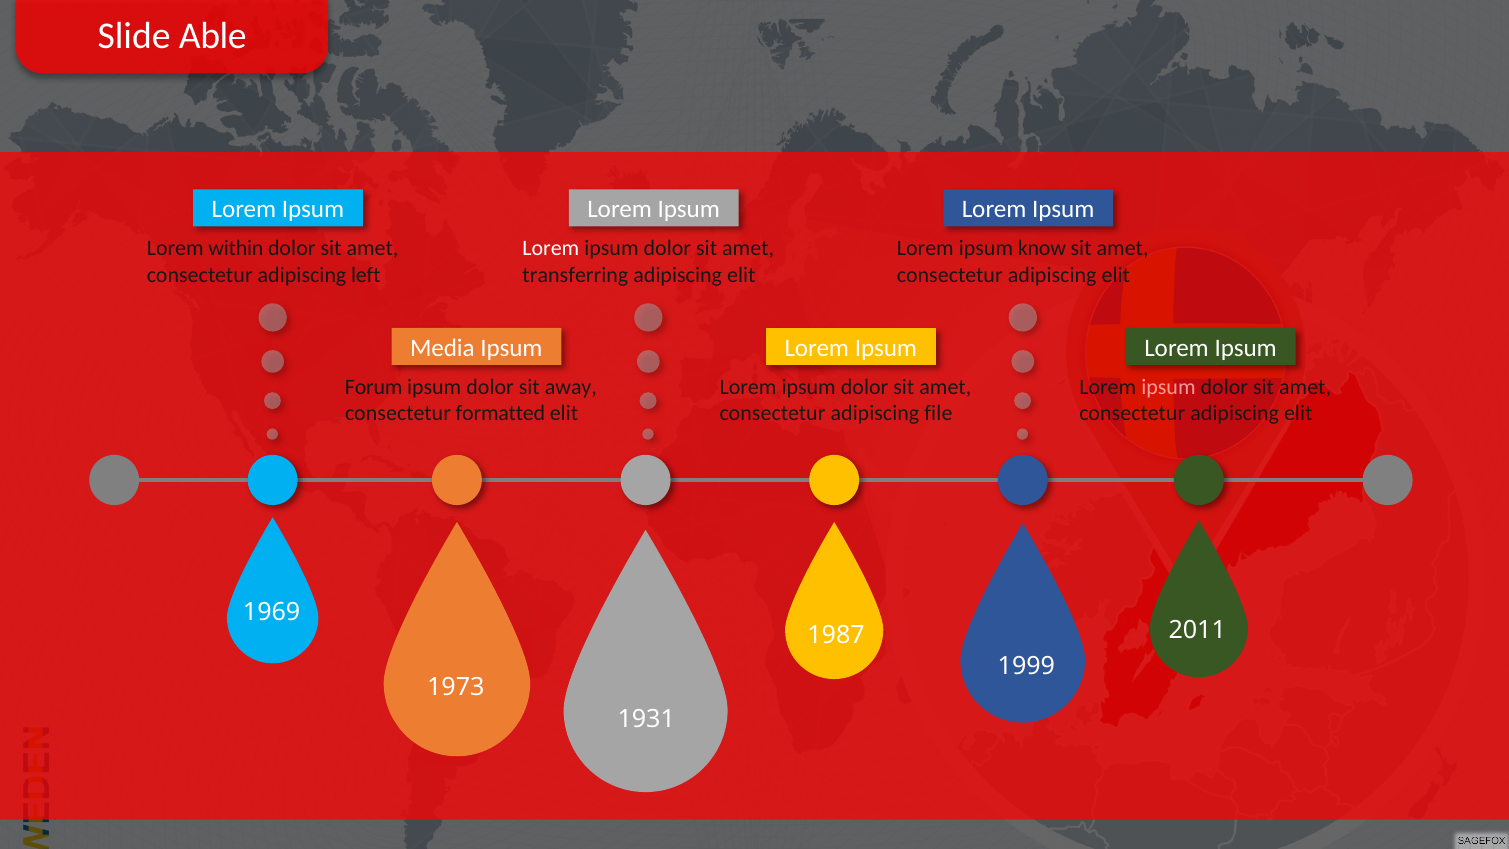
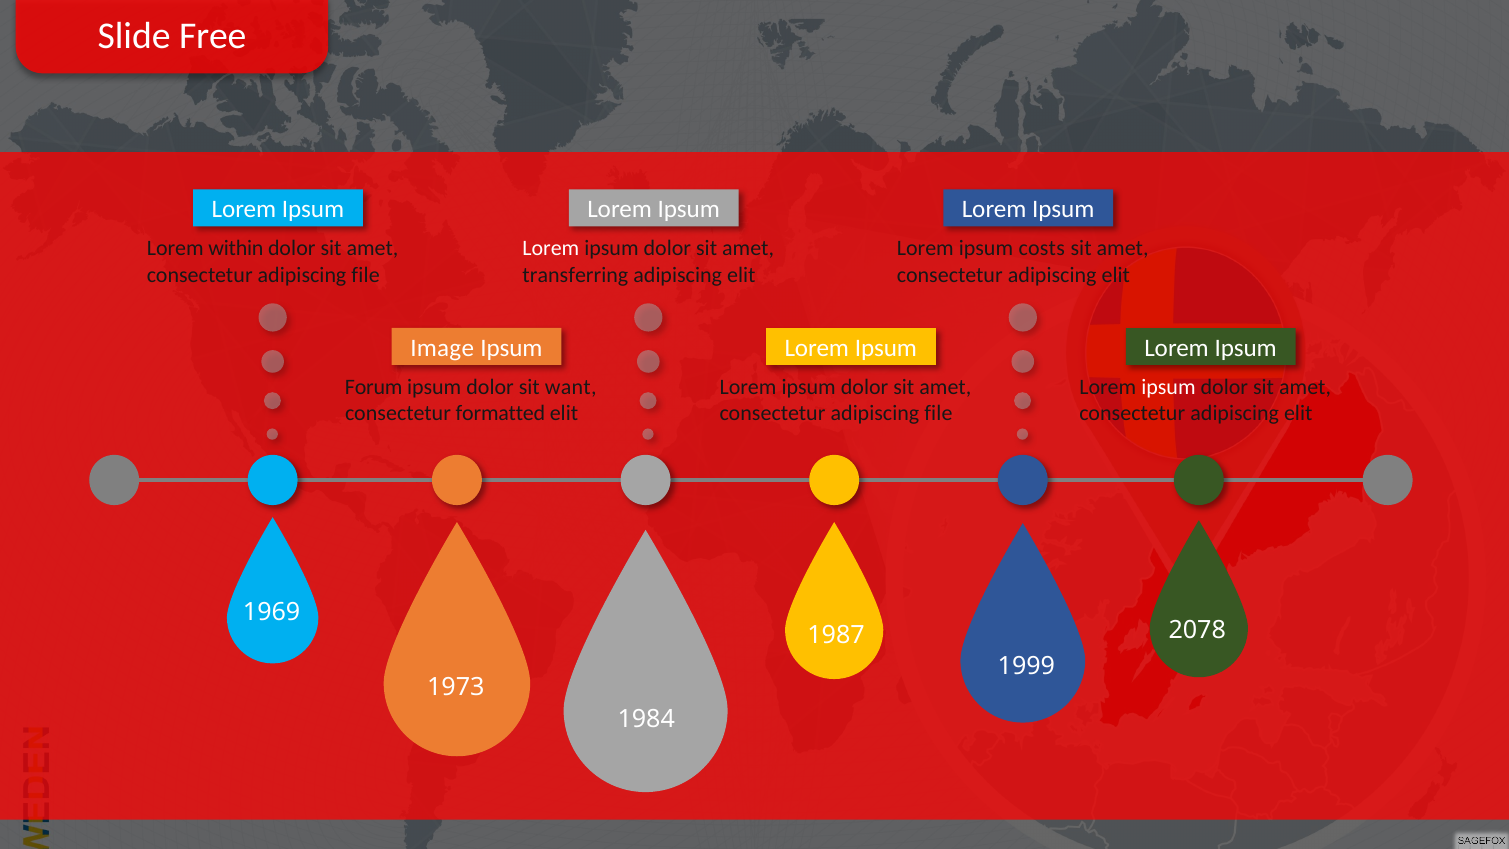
Able: Able -> Free
know: know -> costs
left at (366, 275): left -> file
Media: Media -> Image
away: away -> want
ipsum at (1168, 387) colour: pink -> white
2011: 2011 -> 2078
1931: 1931 -> 1984
